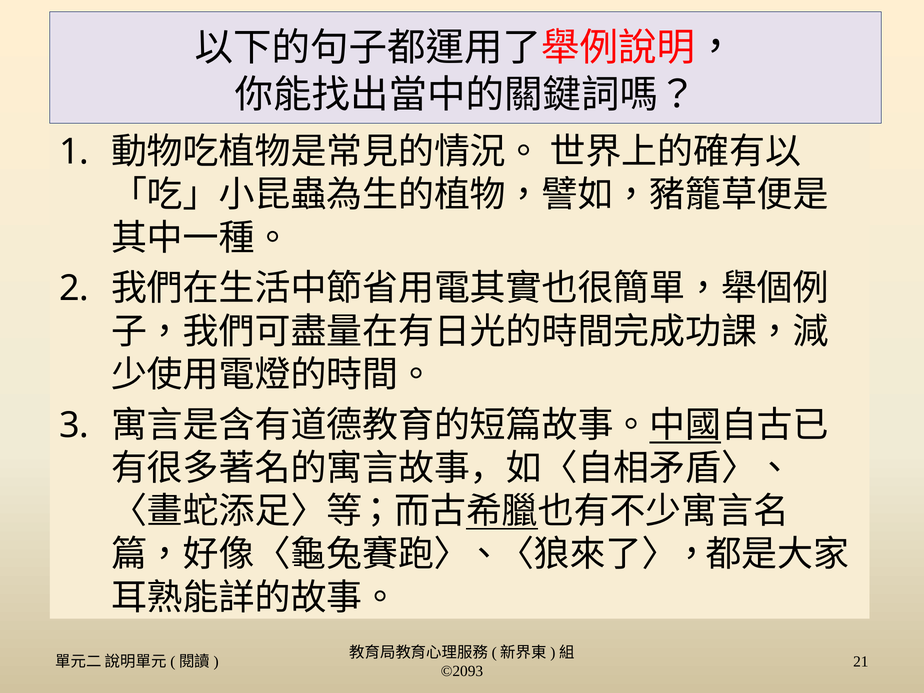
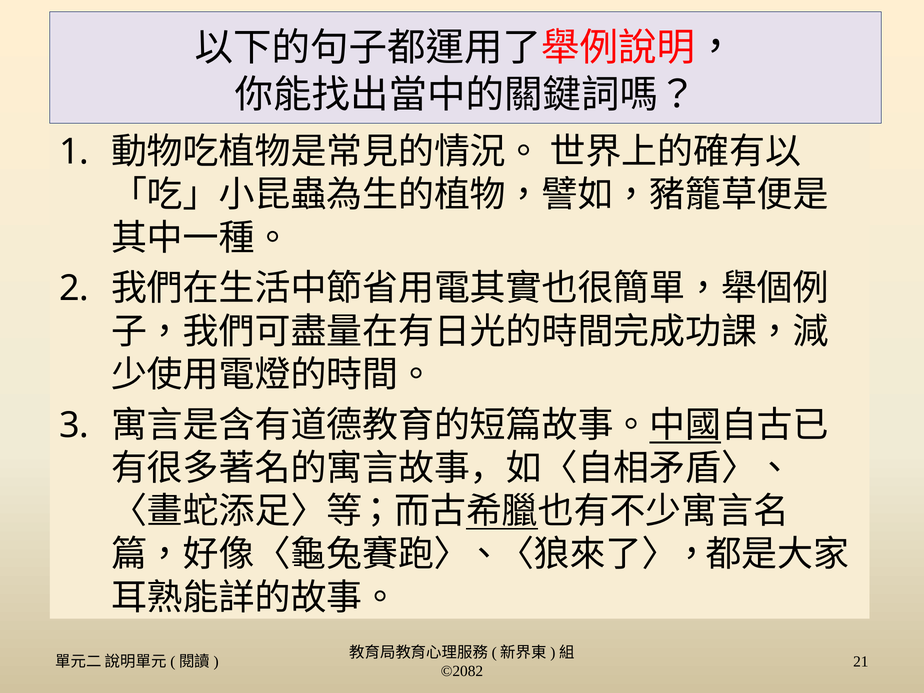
©2093: ©2093 -> ©2082
